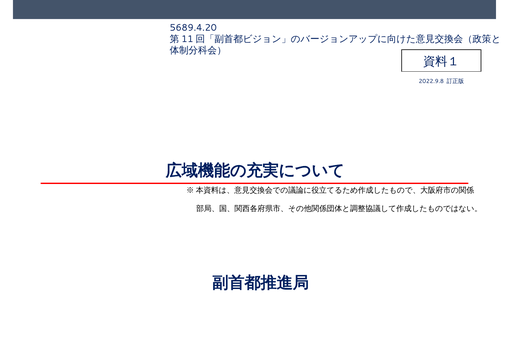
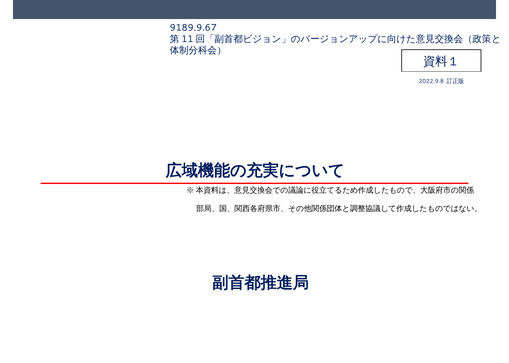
5689.4.20: 5689.4.20 -> 9189.9.67
